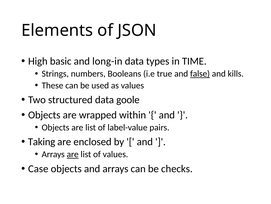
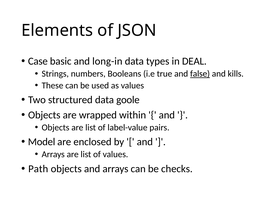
High: High -> Case
TIME: TIME -> DEAL
Taking: Taking -> Model
are at (73, 154) underline: present -> none
Case: Case -> Path
